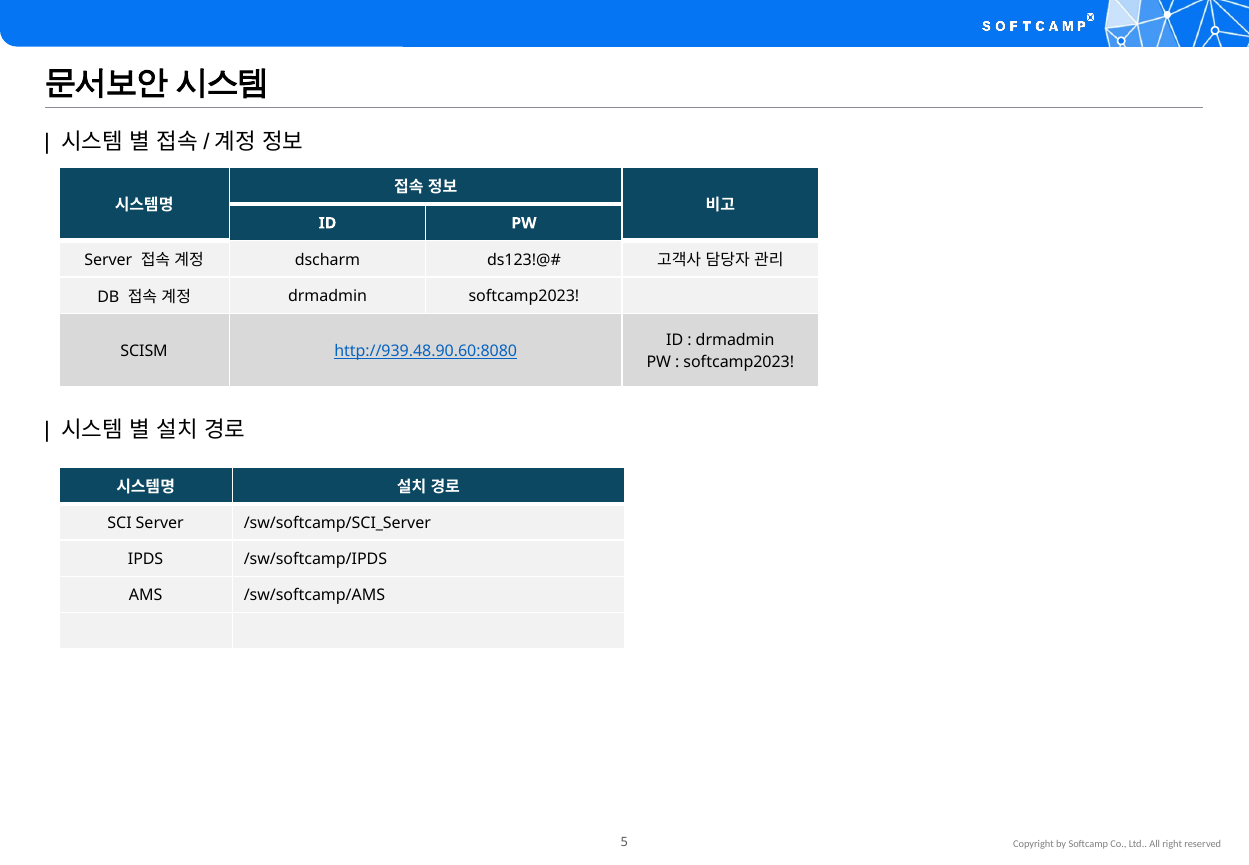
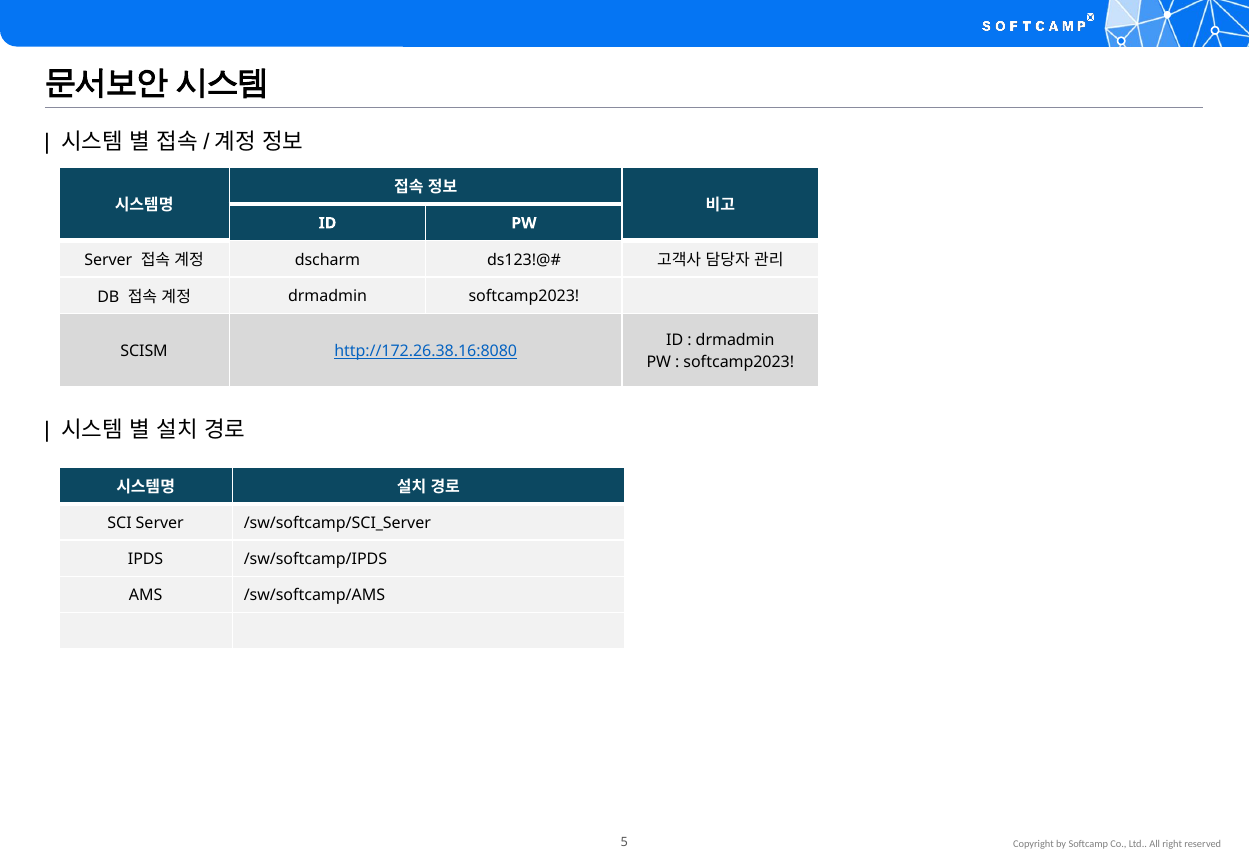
http://939.48.90.60:8080: http://939.48.90.60:8080 -> http://172.26.38.16:8080
